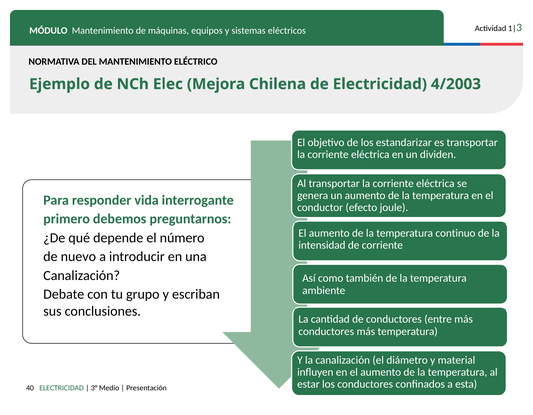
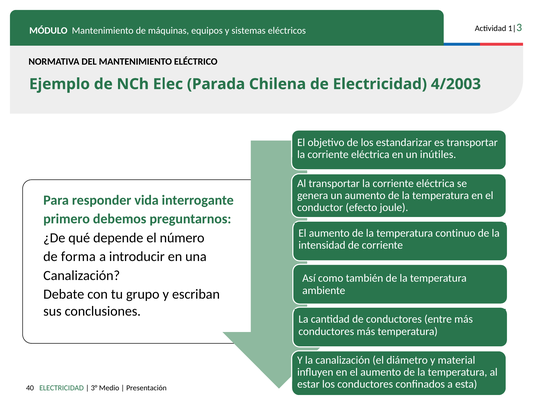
Mejora: Mejora -> Parada
dividen: dividen -> inútiles
nuevo: nuevo -> forma
